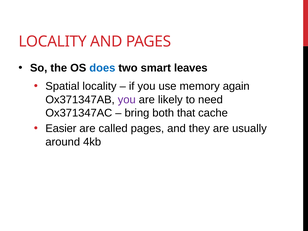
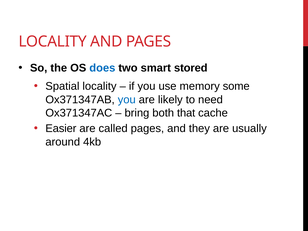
leaves: leaves -> stored
again: again -> some
you at (127, 100) colour: purple -> blue
